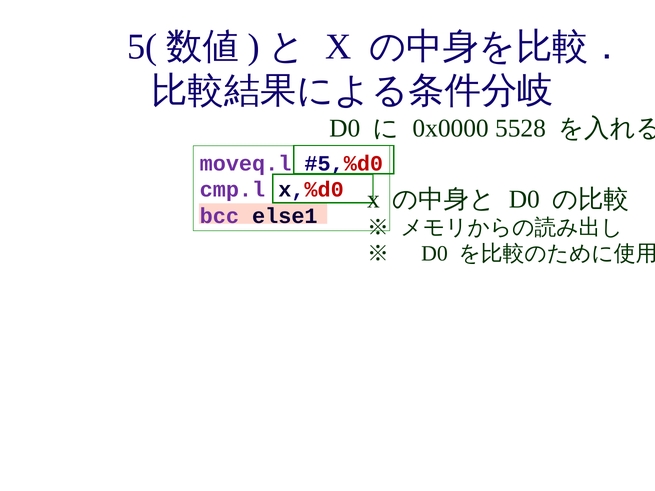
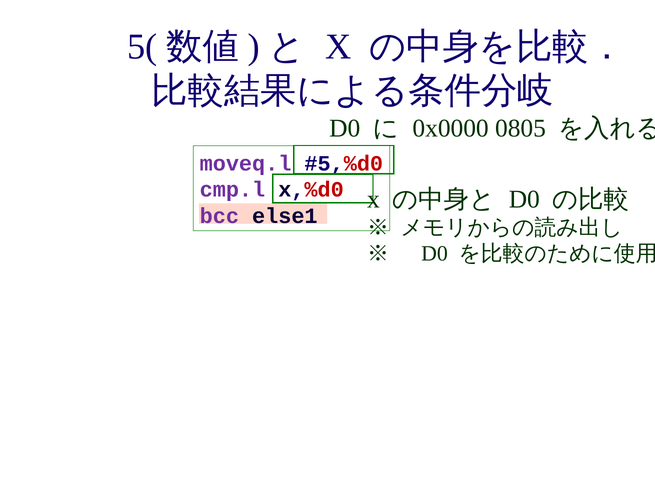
5528: 5528 -> 0805
